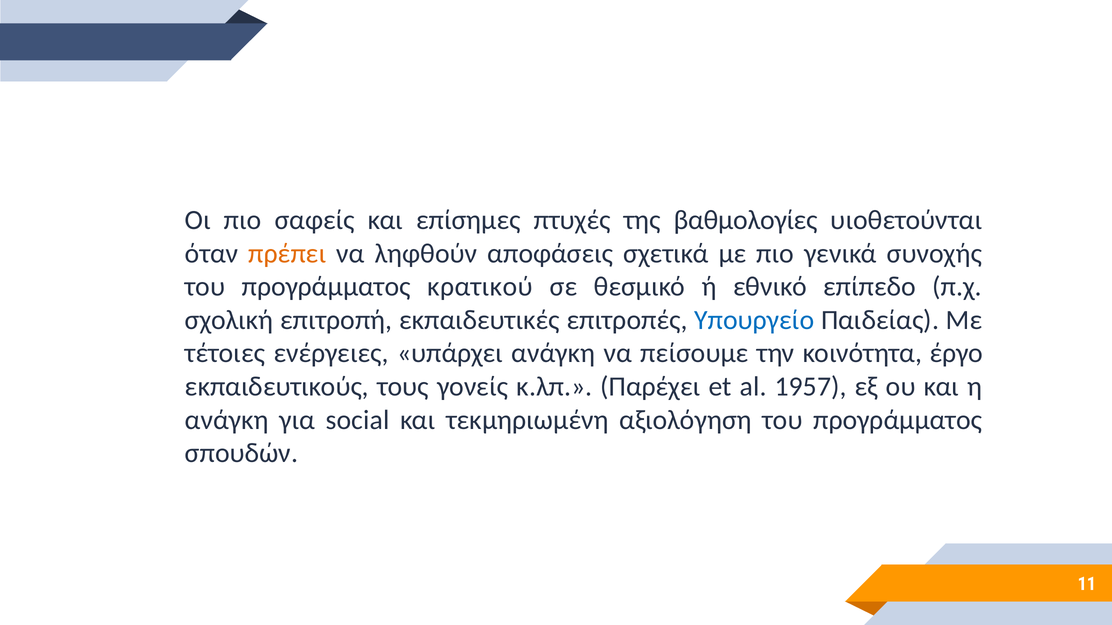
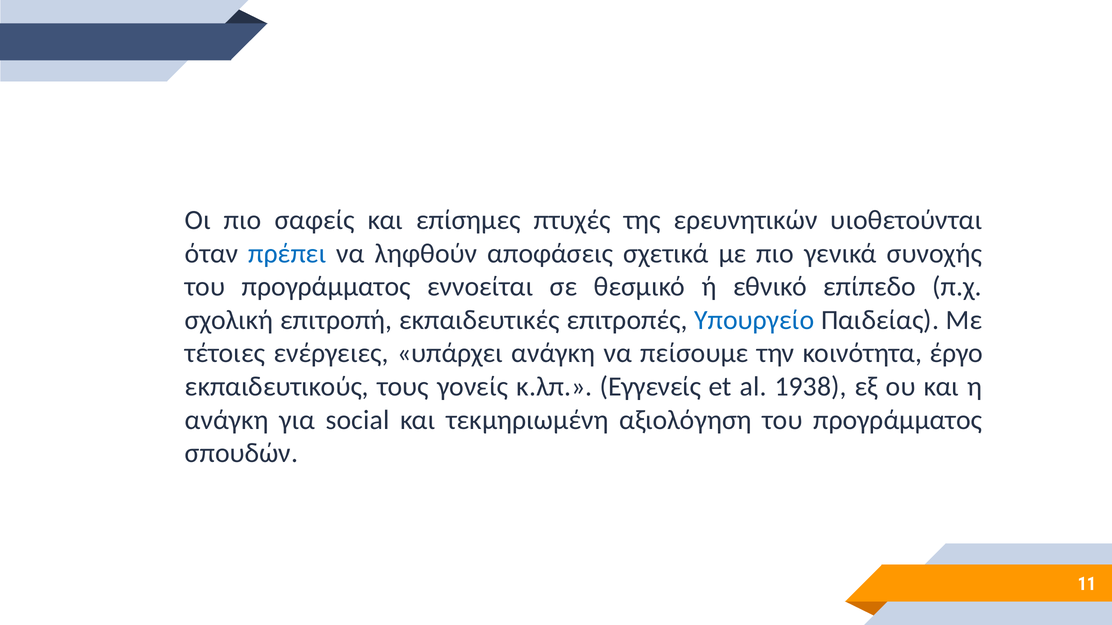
βαθμολογίες: βαθμολογίες -> ερευνητικών
πρέπει colour: orange -> blue
κρατικού: κρατικού -> εννοείται
Παρέχει: Παρέχει -> Εγγενείς
1957: 1957 -> 1938
